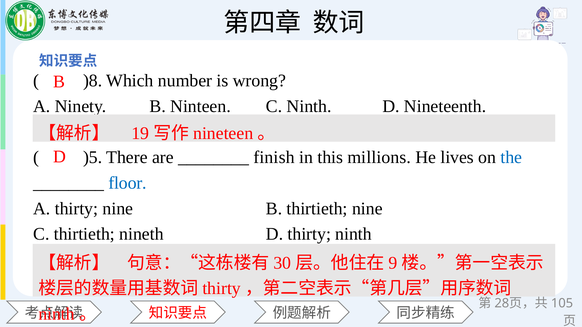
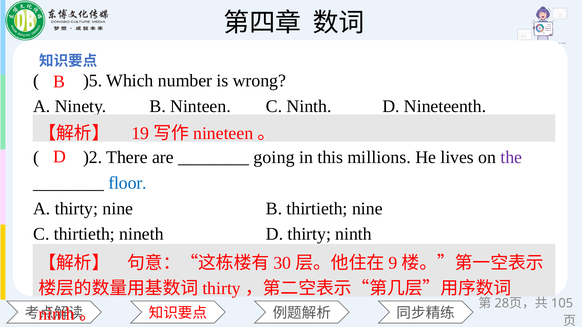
)8: )8 -> )5
)5: )5 -> )2
finish: finish -> going
the colour: blue -> purple
